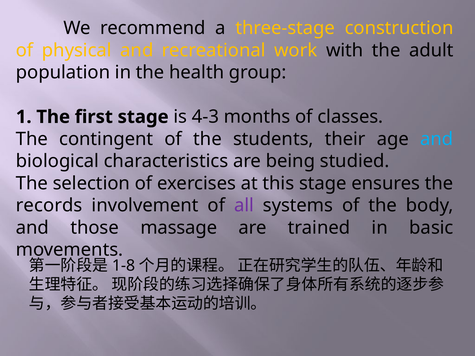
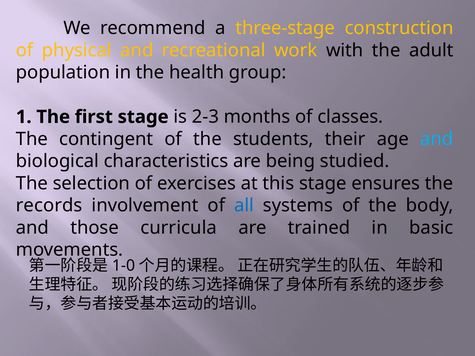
4-3: 4-3 -> 2-3
all colour: purple -> blue
massage: massage -> curricula
1-8: 1-8 -> 1-0
